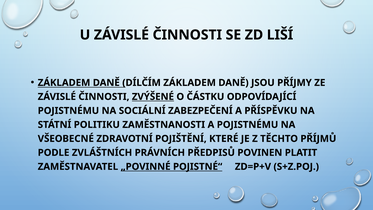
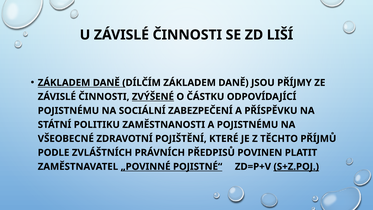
S+Z.POJ underline: none -> present
